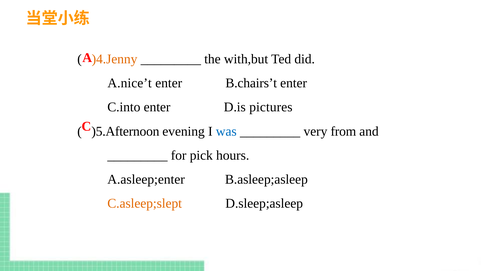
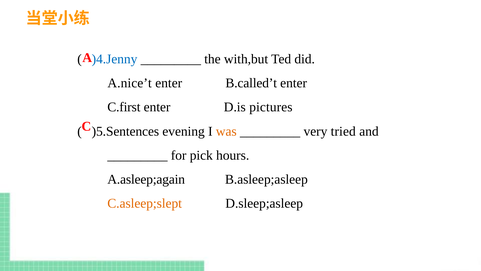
)4.Jenny colour: orange -> blue
B.chairs’t: B.chairs’t -> B.called’t
C.into: C.into -> C.first
)5.Afternoon: )5.Afternoon -> )5.Sentences
was colour: blue -> orange
from: from -> tried
A.asleep;enter: A.asleep;enter -> A.asleep;again
